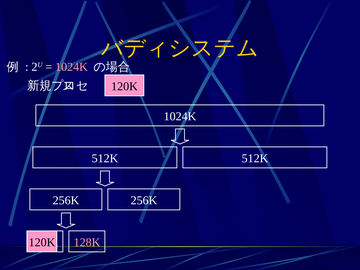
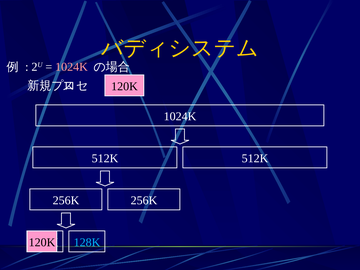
128K at (87, 242) colour: pink -> light blue
